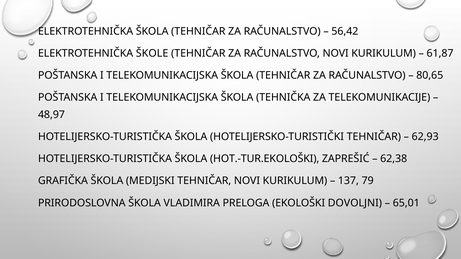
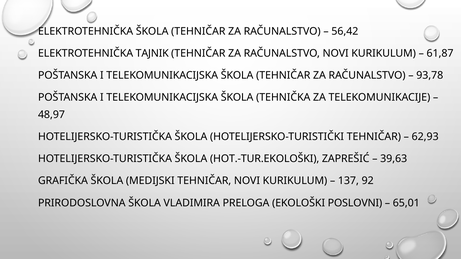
ŠKOLE: ŠKOLE -> TAJNIK
80,65: 80,65 -> 93,78
62,38: 62,38 -> 39,63
79: 79 -> 92
DOVOLJNI: DOVOLJNI -> POSLOVNI
